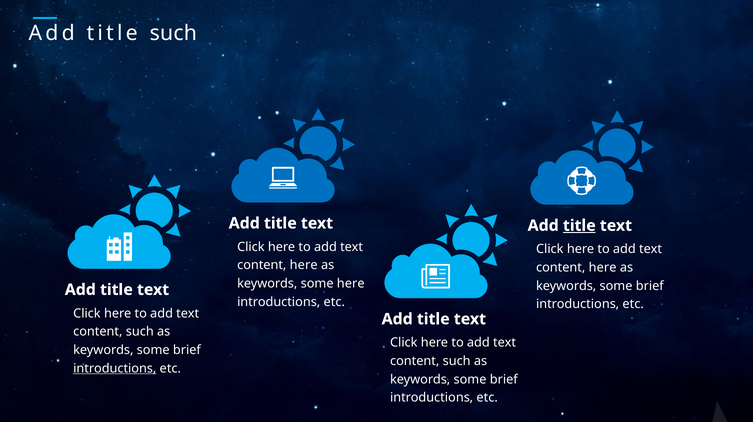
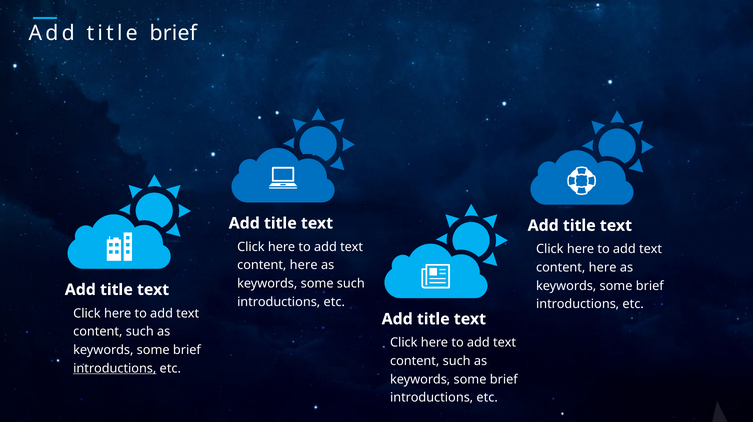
title such: such -> brief
title at (579, 225) underline: present -> none
some here: here -> such
